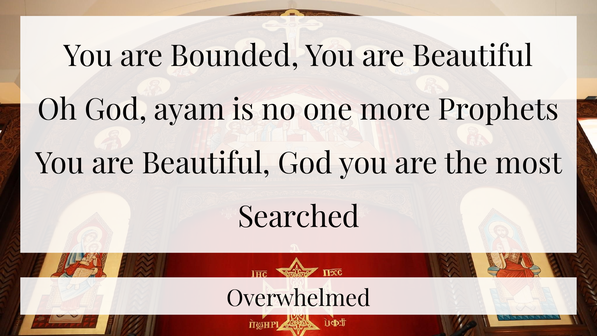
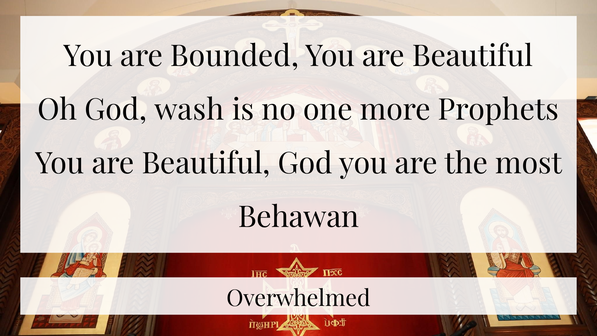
ayam: ayam -> wash
Searched: Searched -> Behawan
